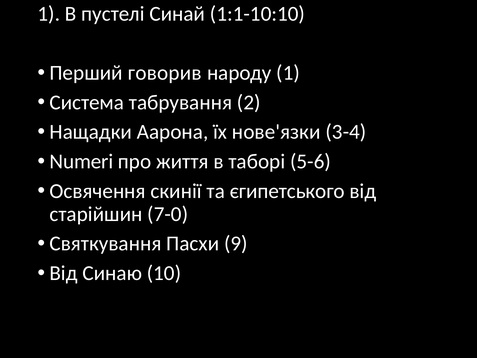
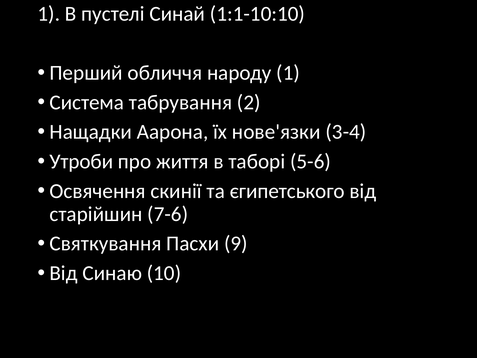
говорив: говорив -> обличчя
Numeri: Numeri -> Утроби
7-0: 7-0 -> 7-6
